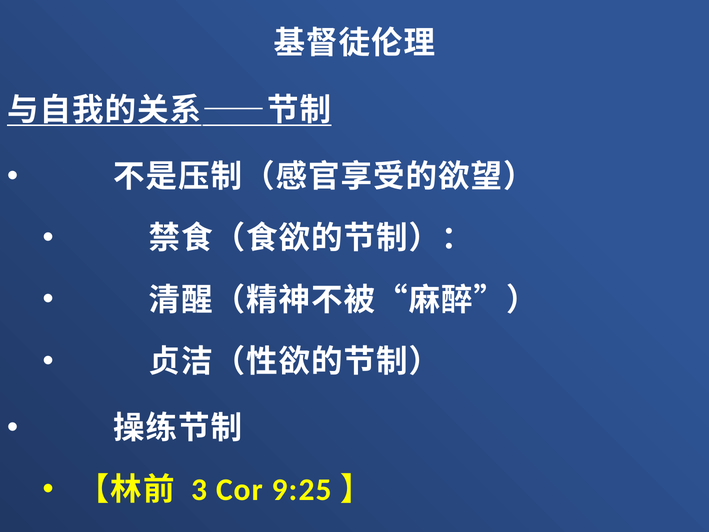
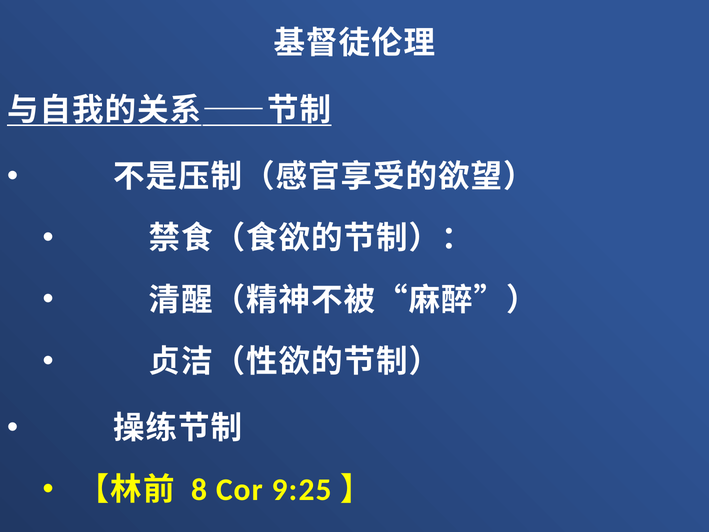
3: 3 -> 8
